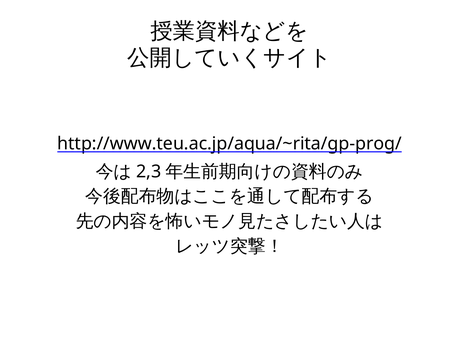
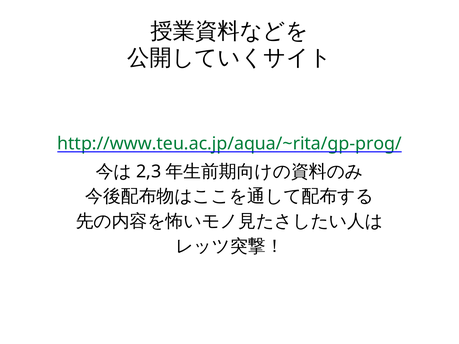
http://www.teu.ac.jp/aqua/~rita/gp-prog/ colour: black -> green
